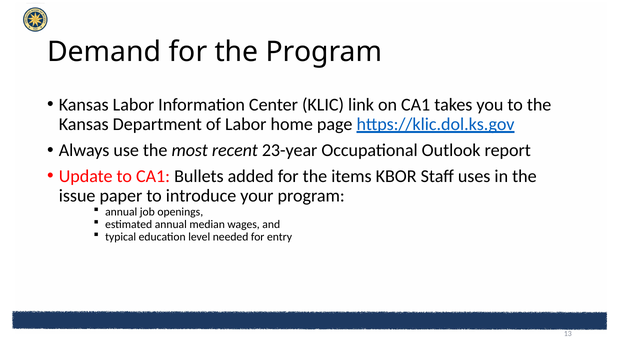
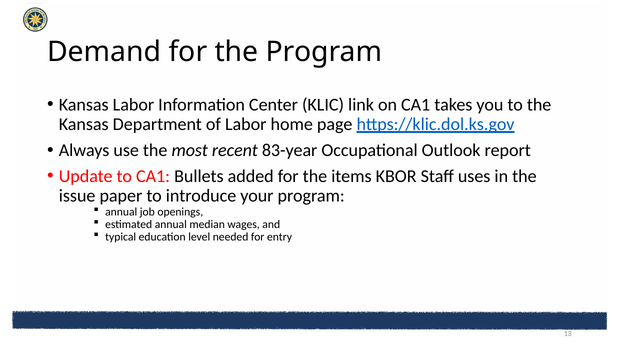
23-year: 23-year -> 83-year
